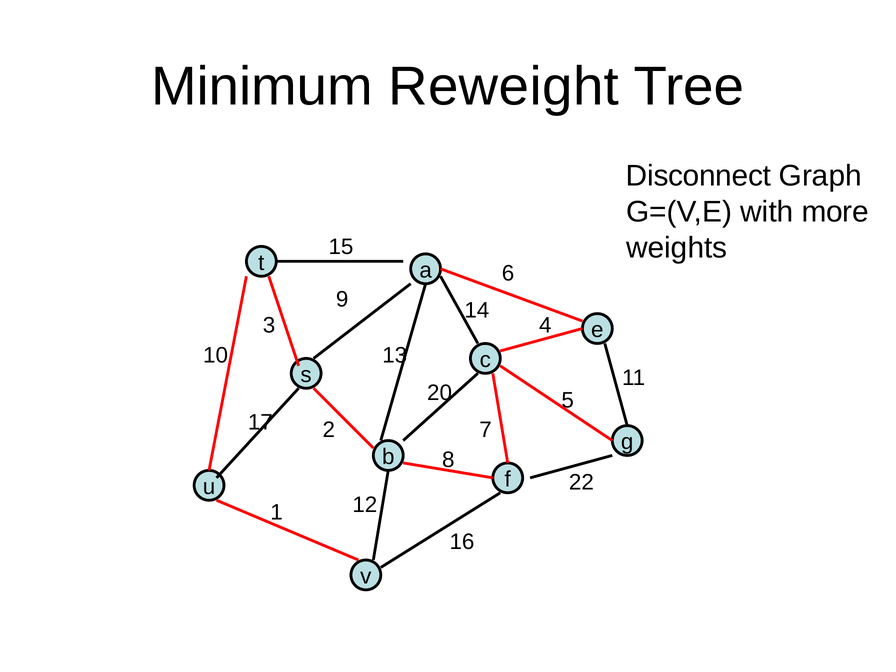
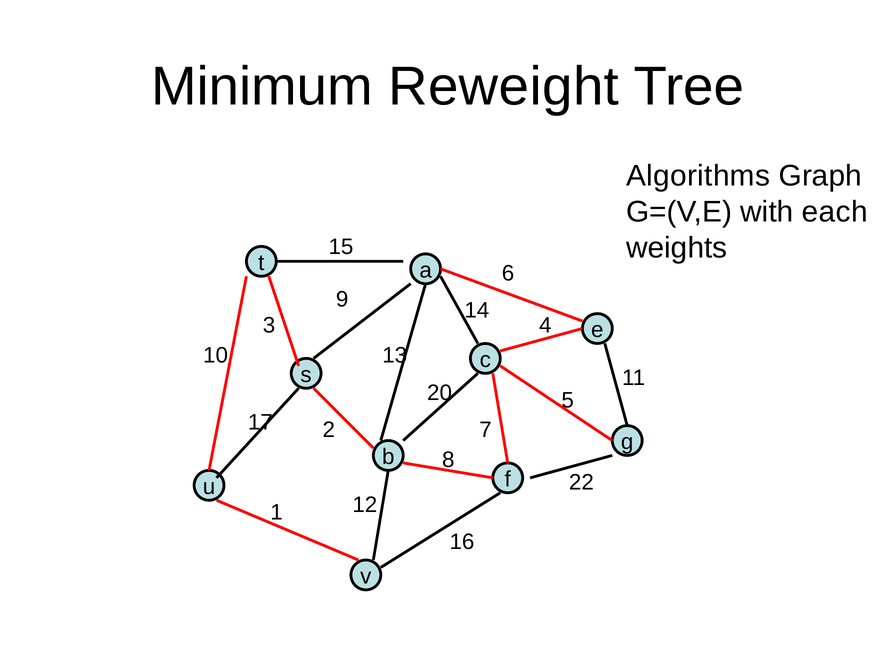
Disconnect: Disconnect -> Algorithms
more: more -> each
